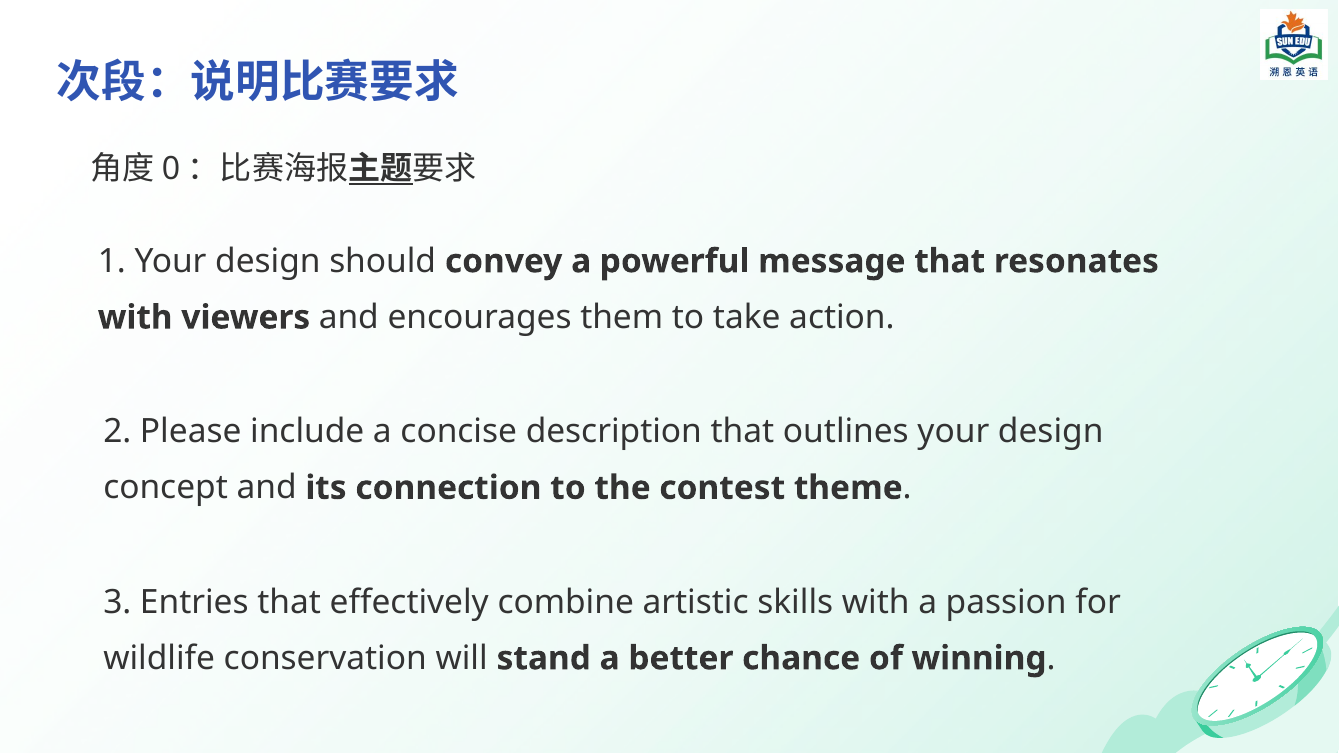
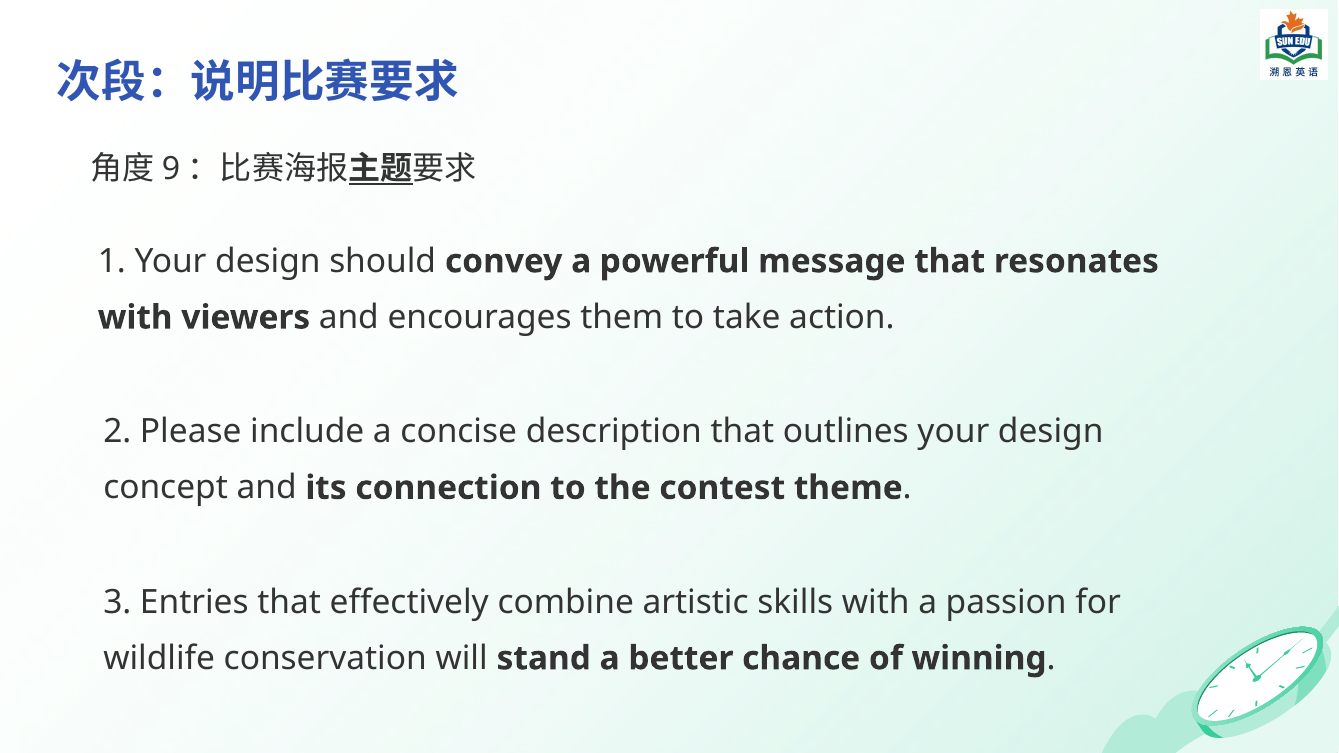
0: 0 -> 9
